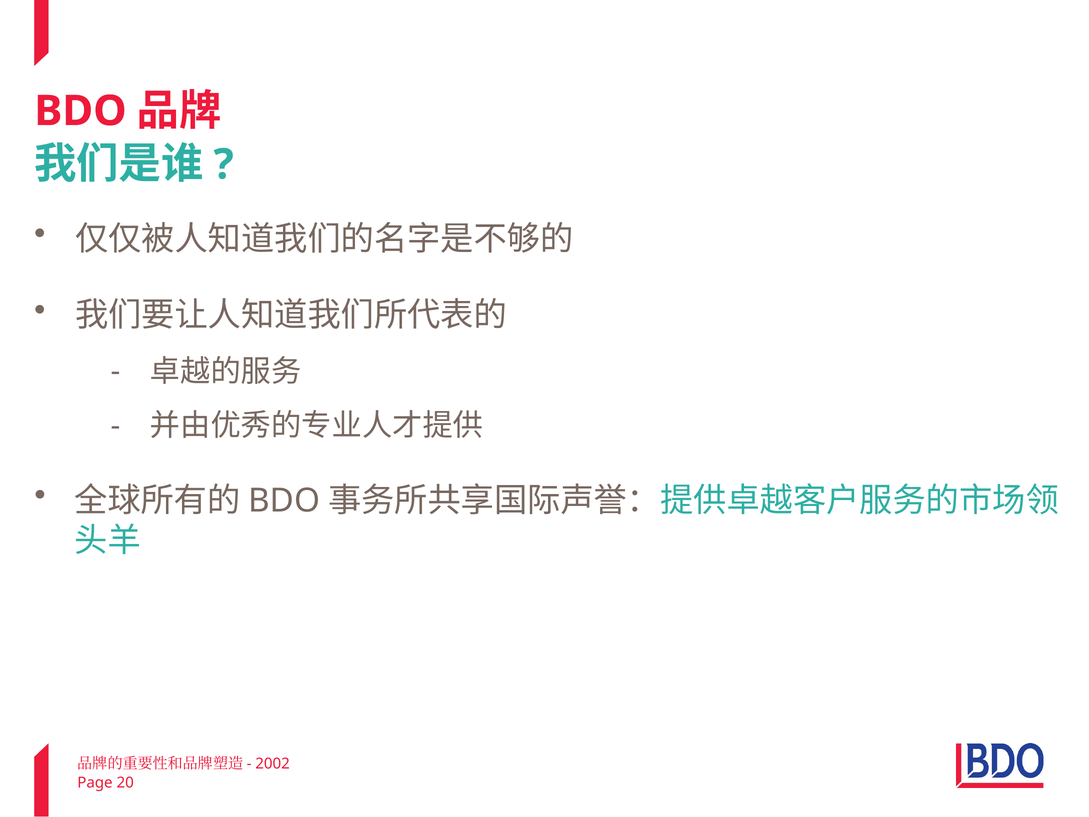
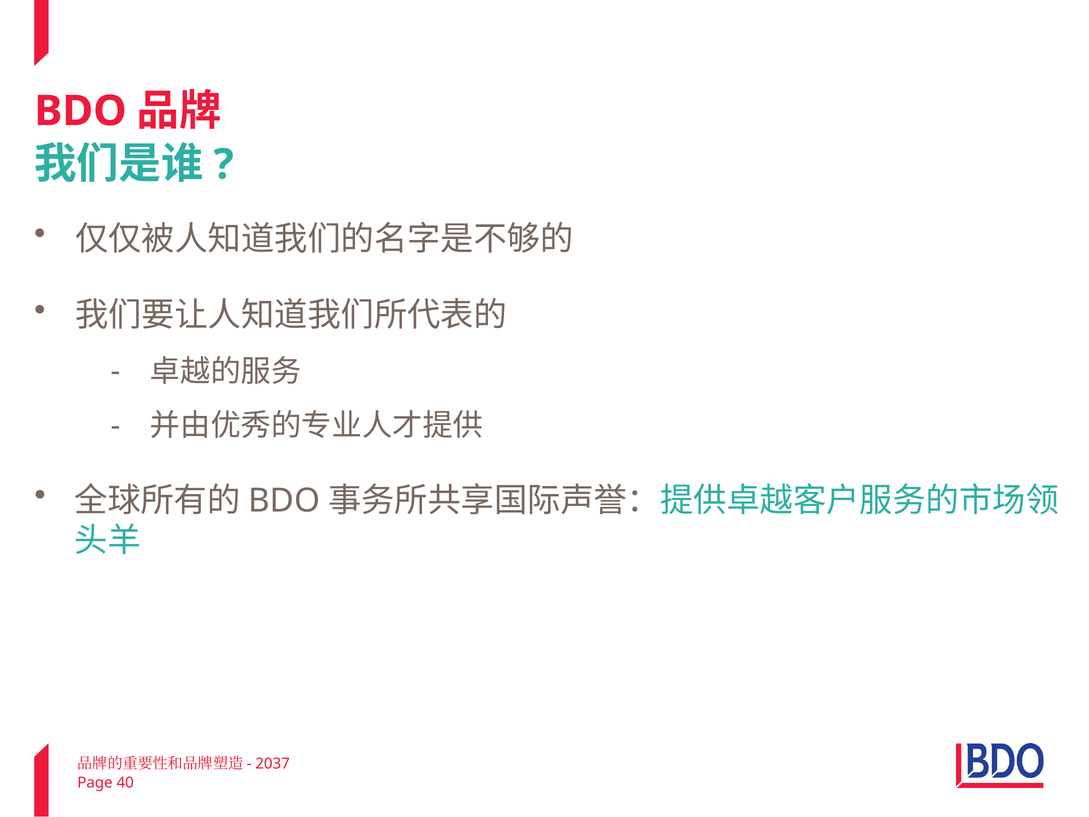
2002: 2002 -> 2037
20: 20 -> 40
